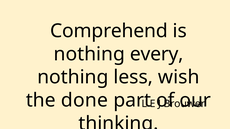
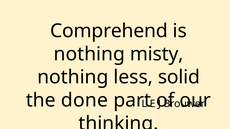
every: every -> misty
wish: wish -> solid
